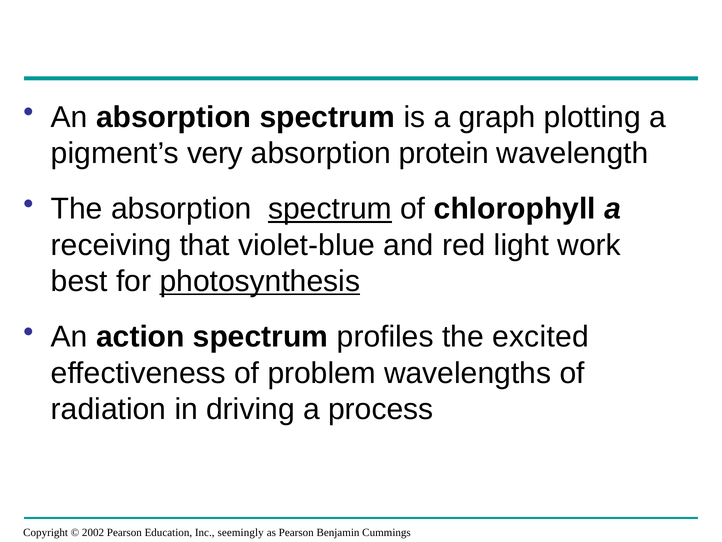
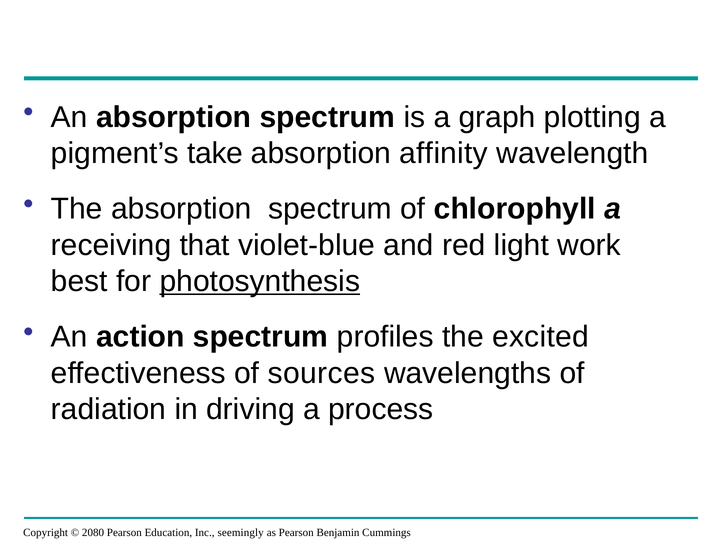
very: very -> take
protein: protein -> affinity
spectrum at (330, 209) underline: present -> none
problem: problem -> sources
2002: 2002 -> 2080
